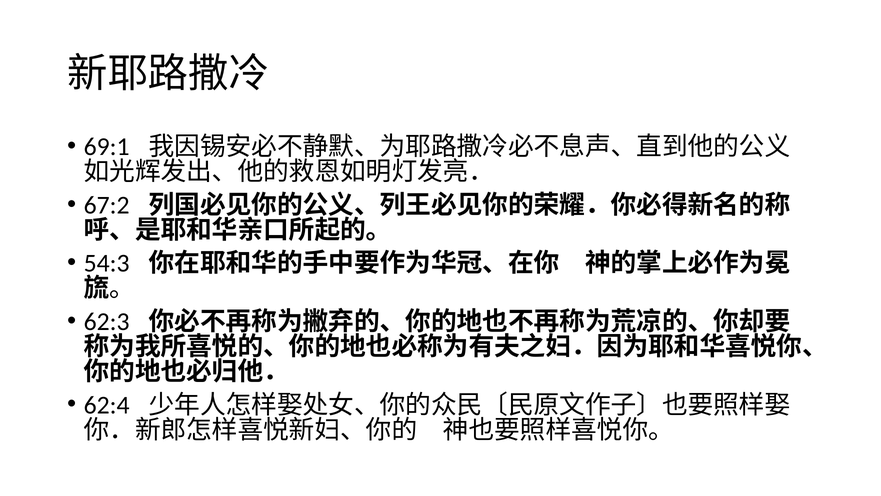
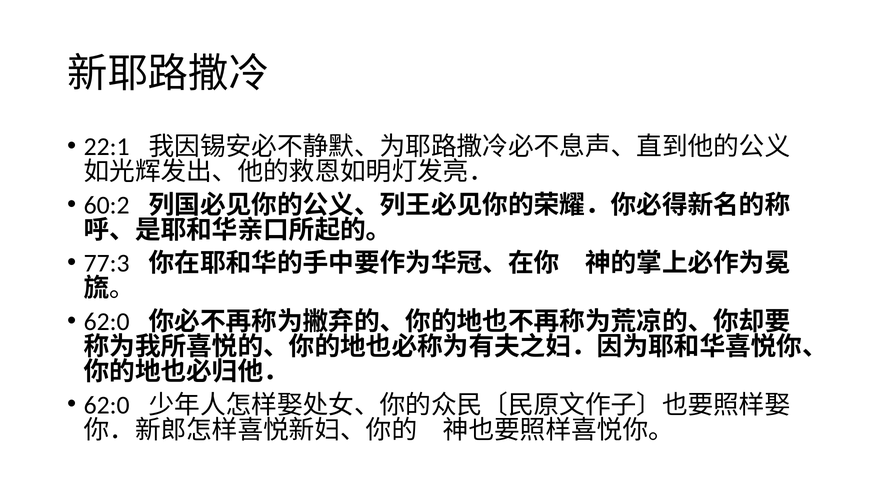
69:1: 69:1 -> 22:1
67:2: 67:2 -> 60:2
54:3: 54:3 -> 77:3
62:3 at (107, 321): 62:3 -> 62:0
62:4 at (107, 405): 62:4 -> 62:0
